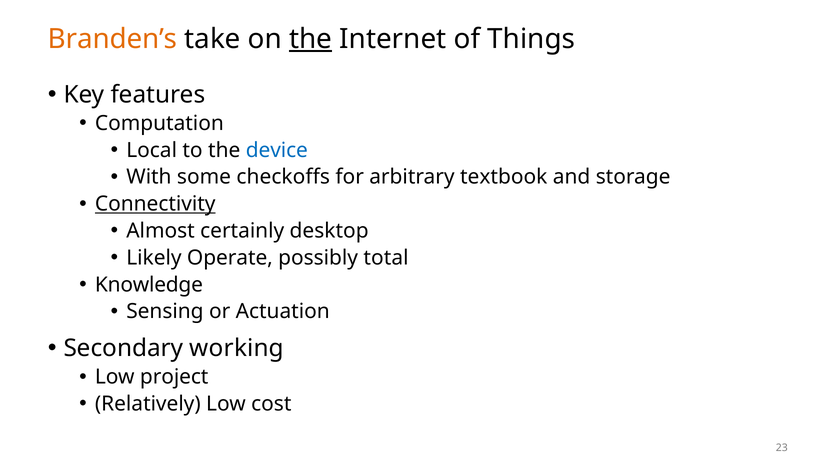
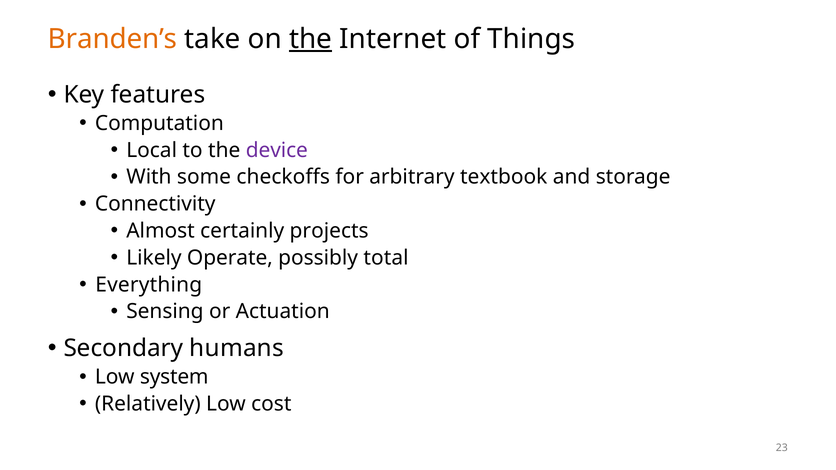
device colour: blue -> purple
Connectivity underline: present -> none
desktop: desktop -> projects
Knowledge: Knowledge -> Everything
working: working -> humans
project: project -> system
